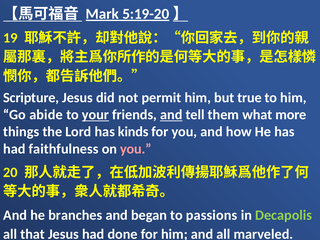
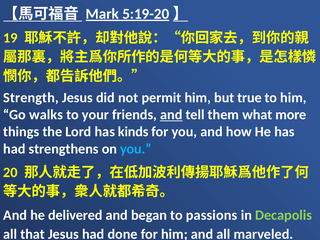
Scripture: Scripture -> Strength
abide: abide -> walks
your underline: present -> none
faithfulness: faithfulness -> strengthens
you at (136, 149) colour: pink -> light blue
branches: branches -> delivered
